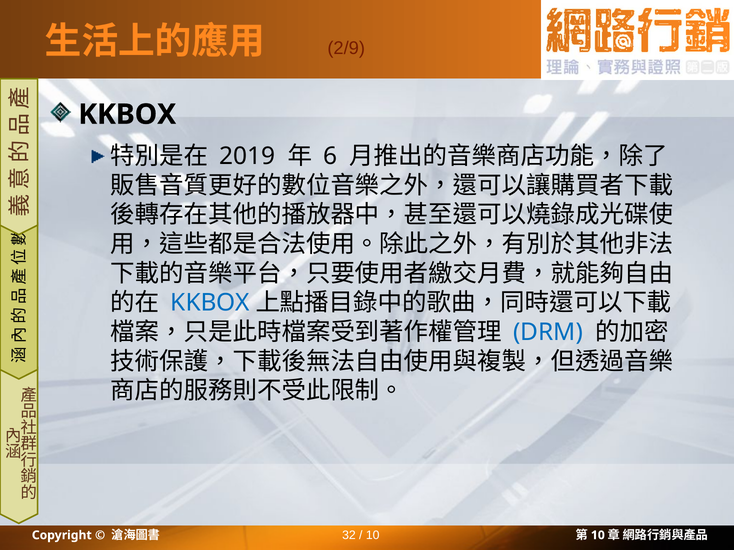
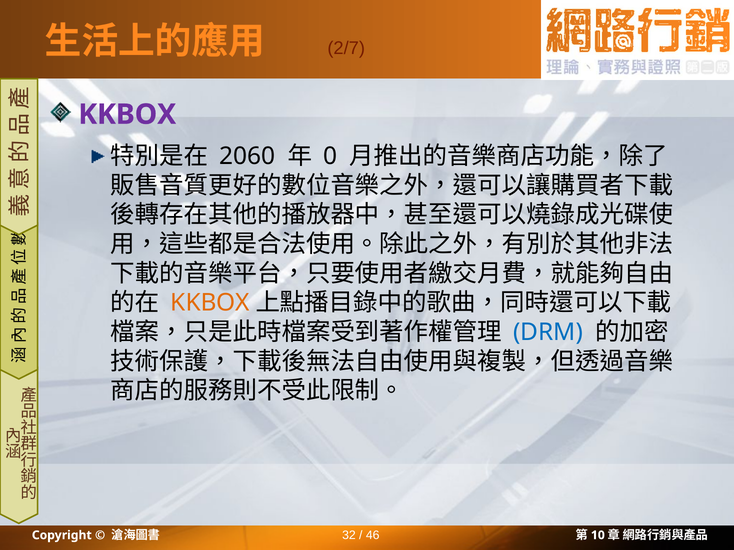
2/9: 2/9 -> 2/7
KKBOX at (127, 115) colour: black -> purple
2019: 2019 -> 2060
6: 6 -> 0
KKBOX at (210, 303) colour: blue -> orange
10 at (373, 536): 10 -> 46
